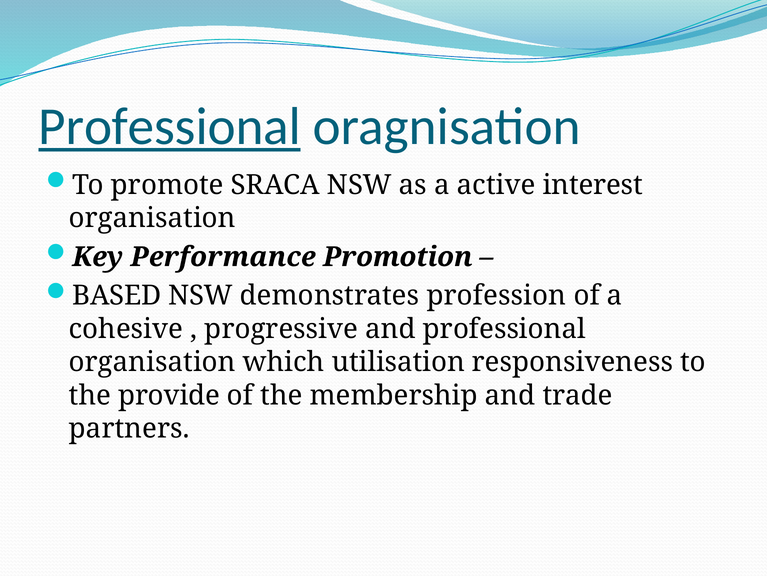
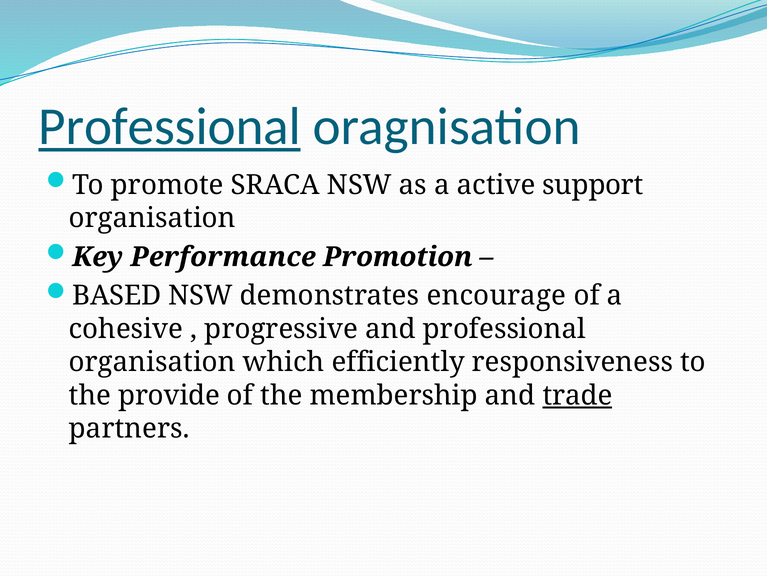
interest: interest -> support
profession: profession -> encourage
utilisation: utilisation -> efficiently
trade underline: none -> present
